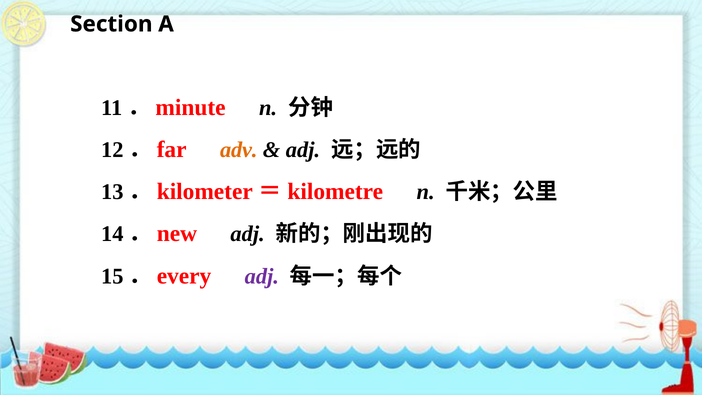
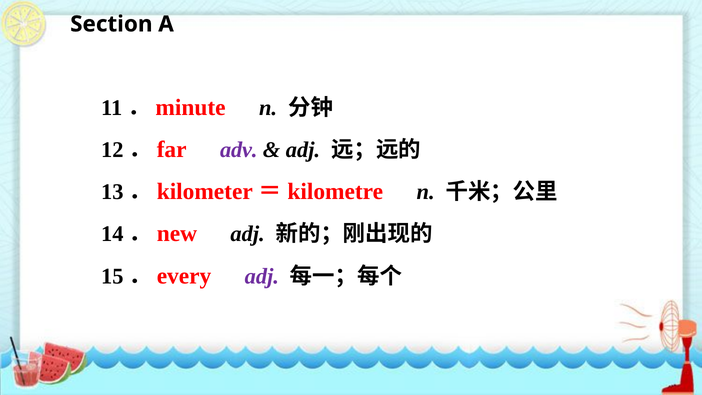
adv colour: orange -> purple
